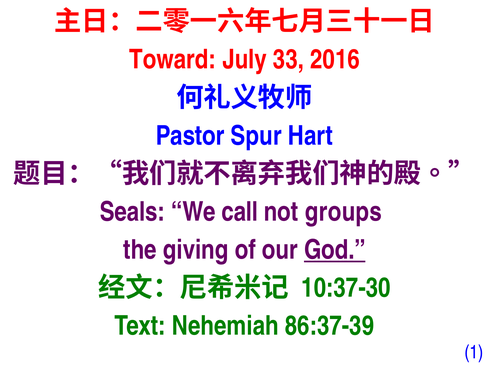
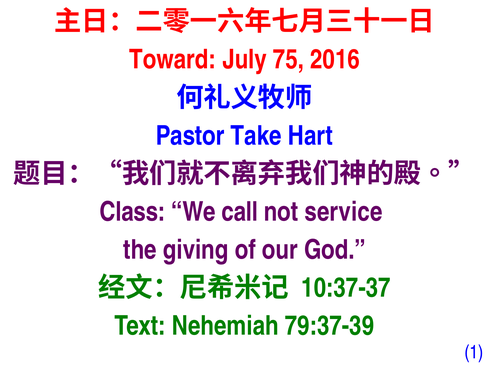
33: 33 -> 75
Spur: Spur -> Take
Seals: Seals -> Class
groups: groups -> service
God underline: present -> none
10:37-30: 10:37-30 -> 10:37-37
86:37-39: 86:37-39 -> 79:37-39
